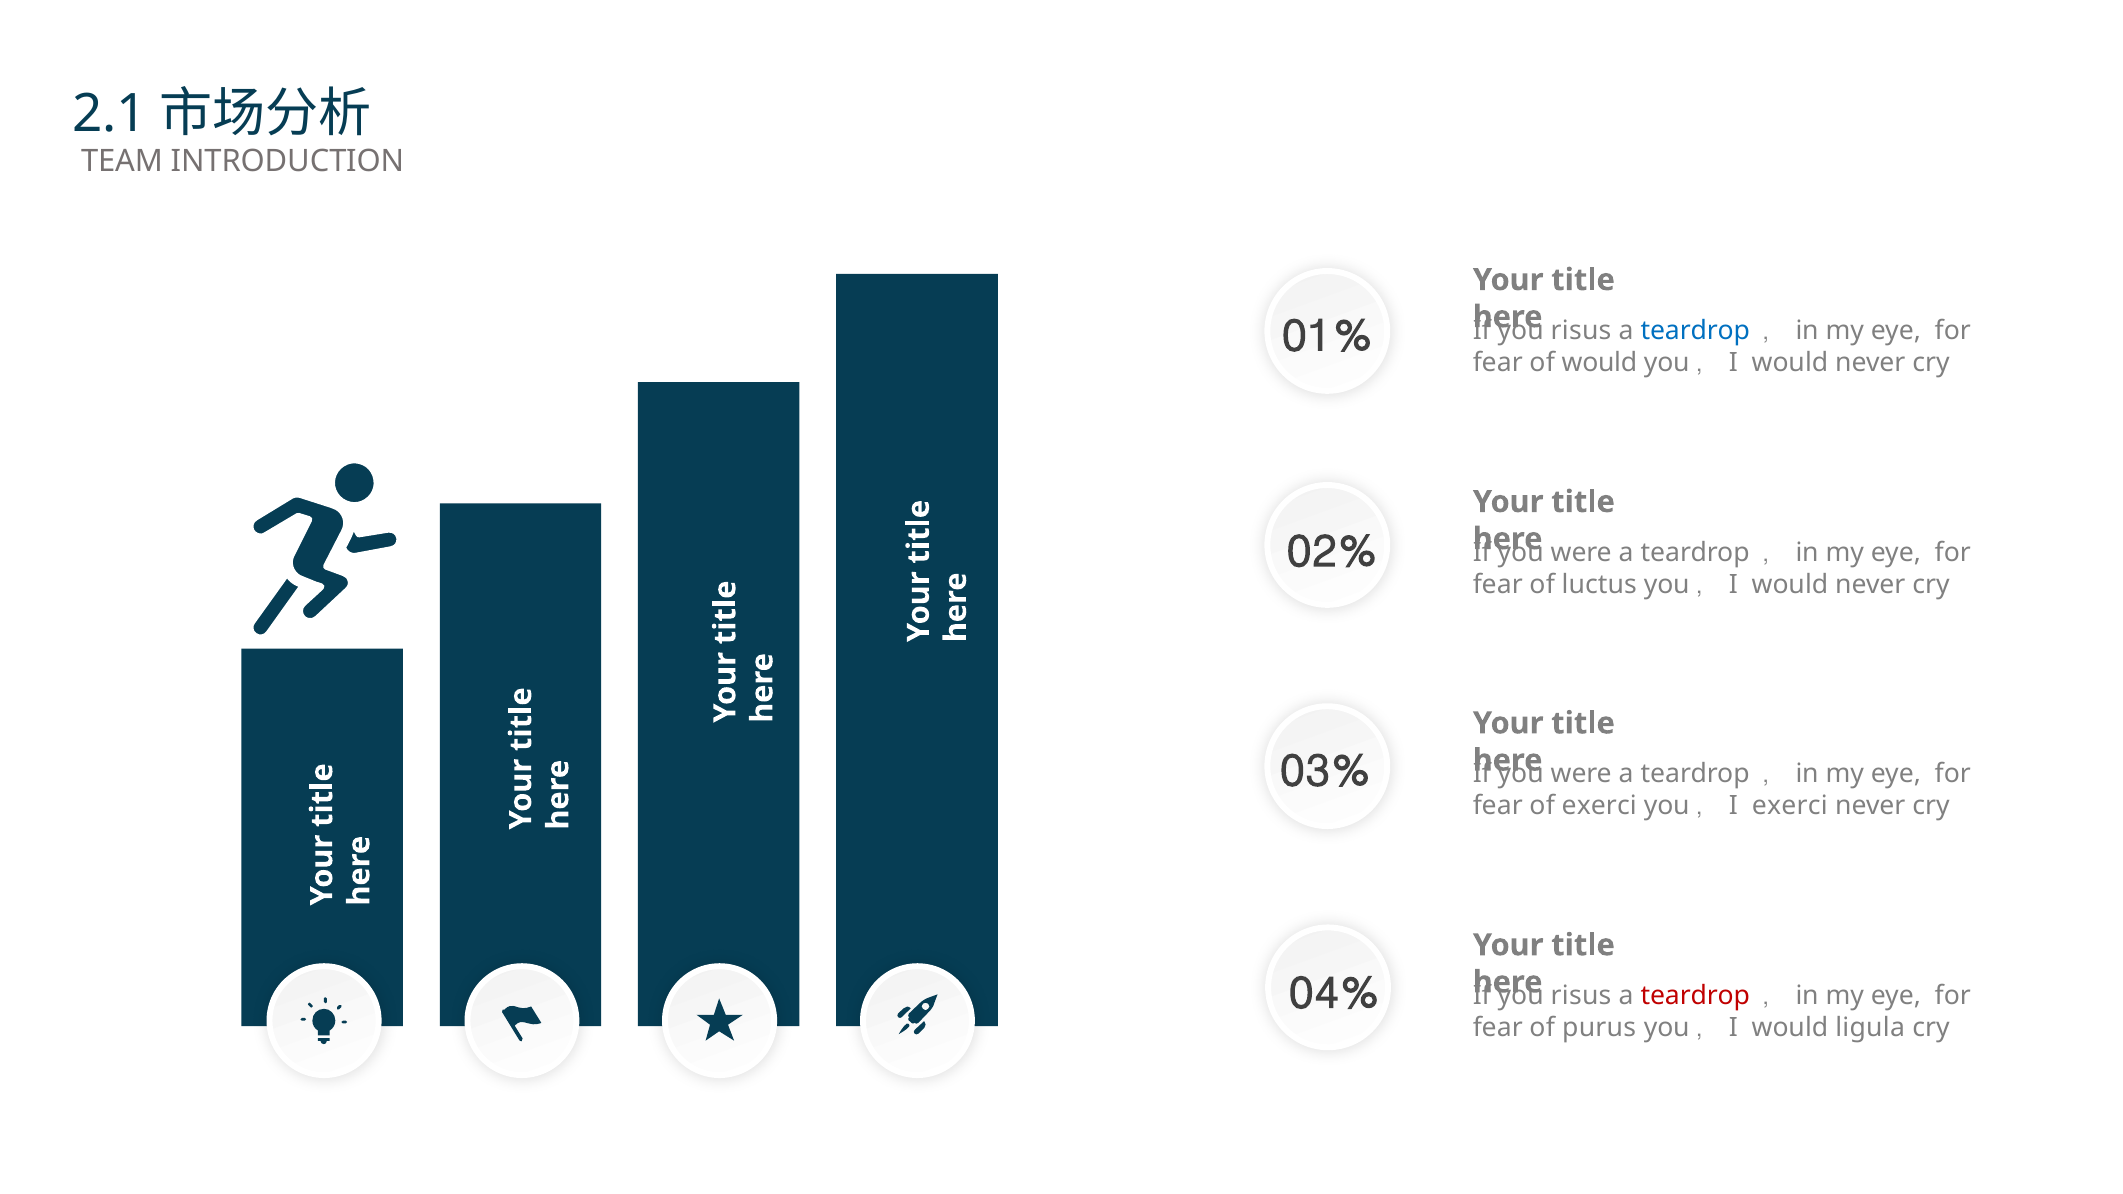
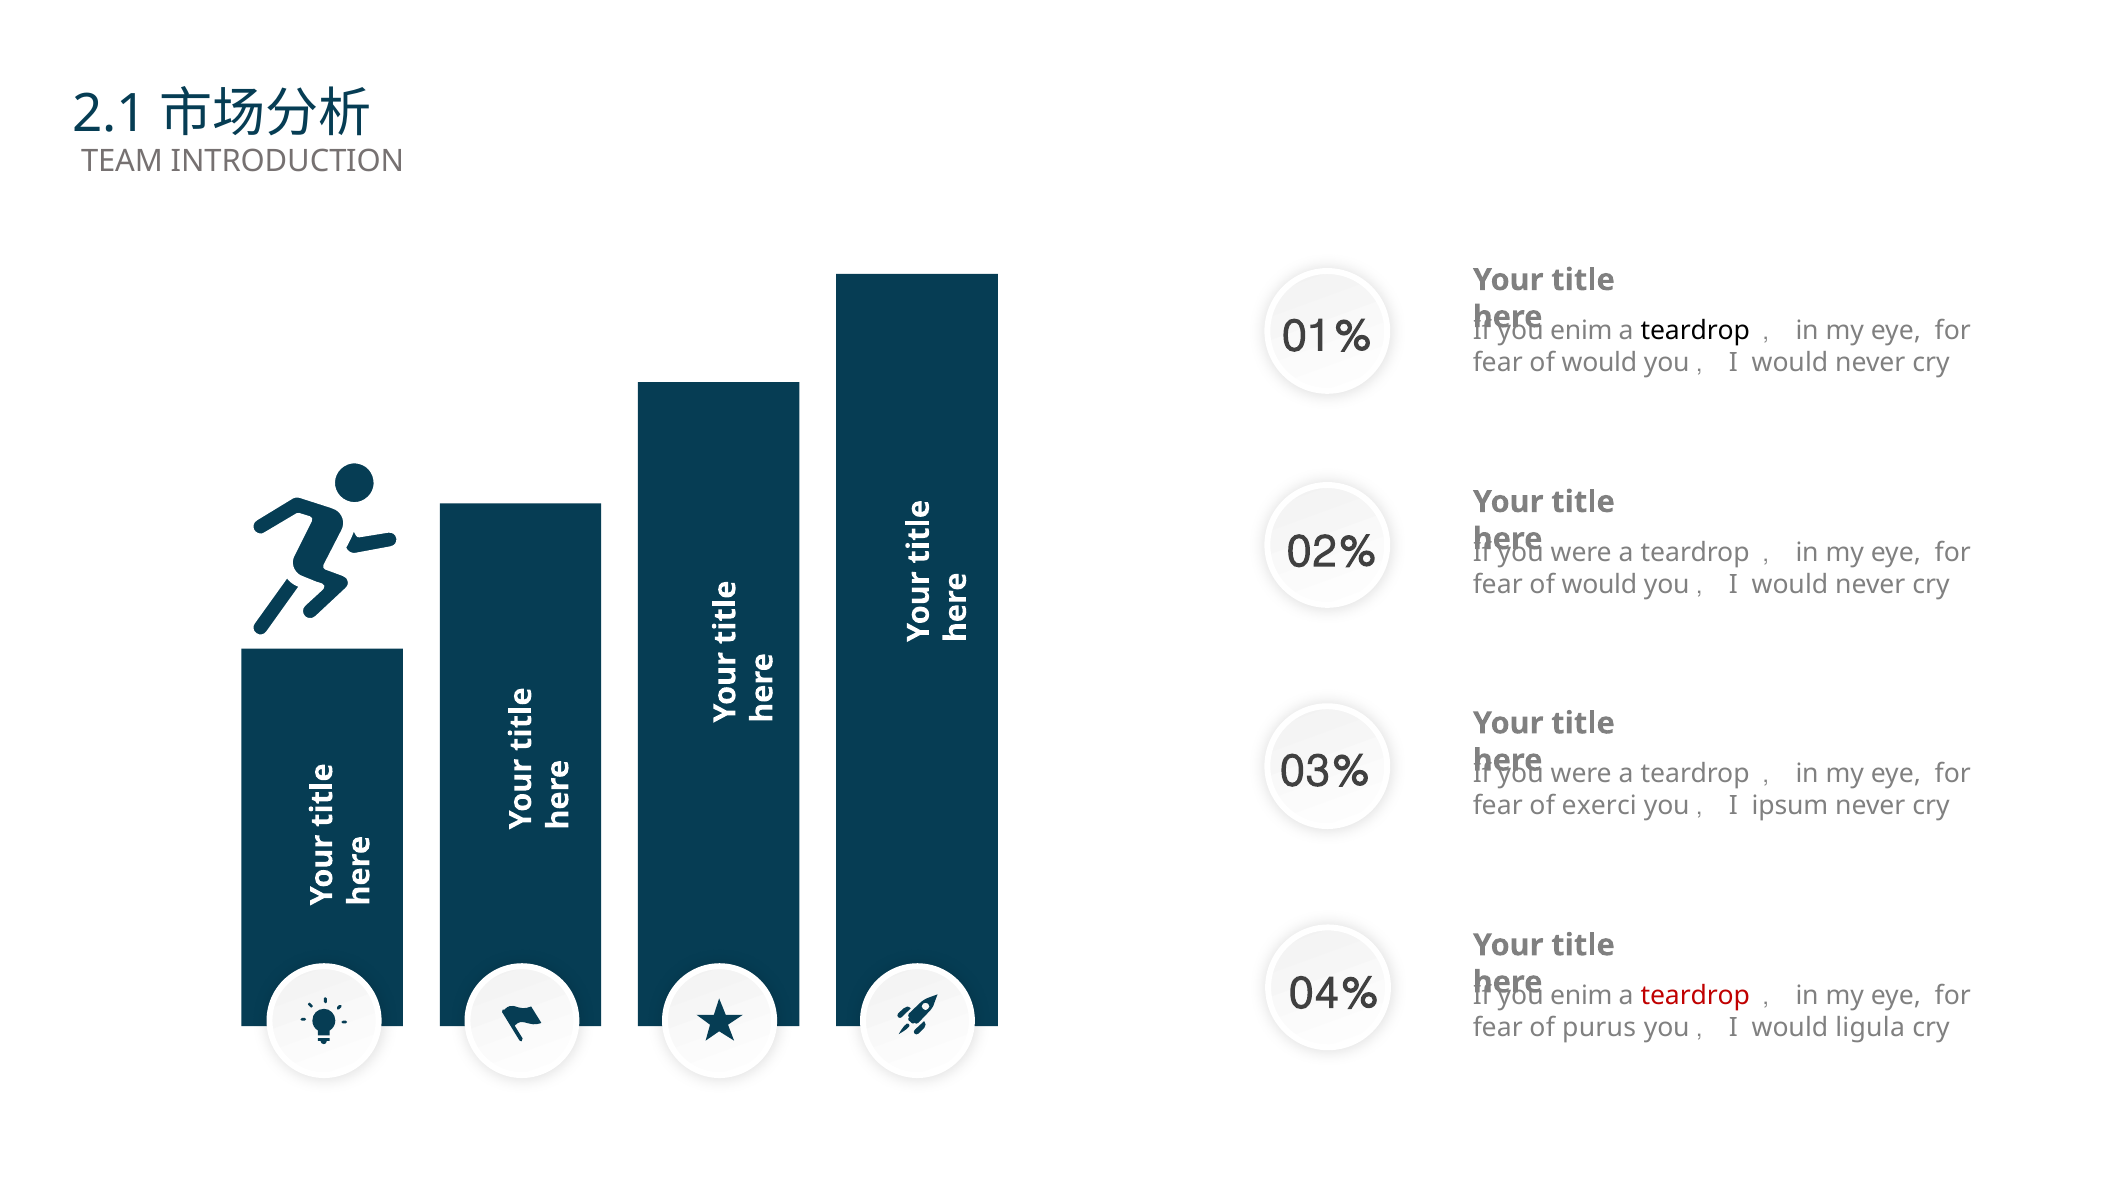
risus at (1581, 331): risus -> enim
teardrop at (1695, 331) colour: blue -> black
luctus at (1599, 585): luctus -> would
you，I exerci: exerci -> ipsum
risus at (1581, 996): risus -> enim
